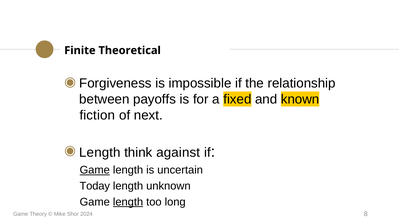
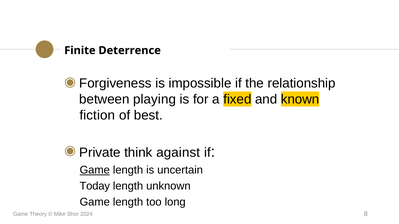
Theoretical: Theoretical -> Deterrence
payoffs: payoffs -> playing
next: next -> best
Length at (100, 153): Length -> Private
length at (128, 202) underline: present -> none
